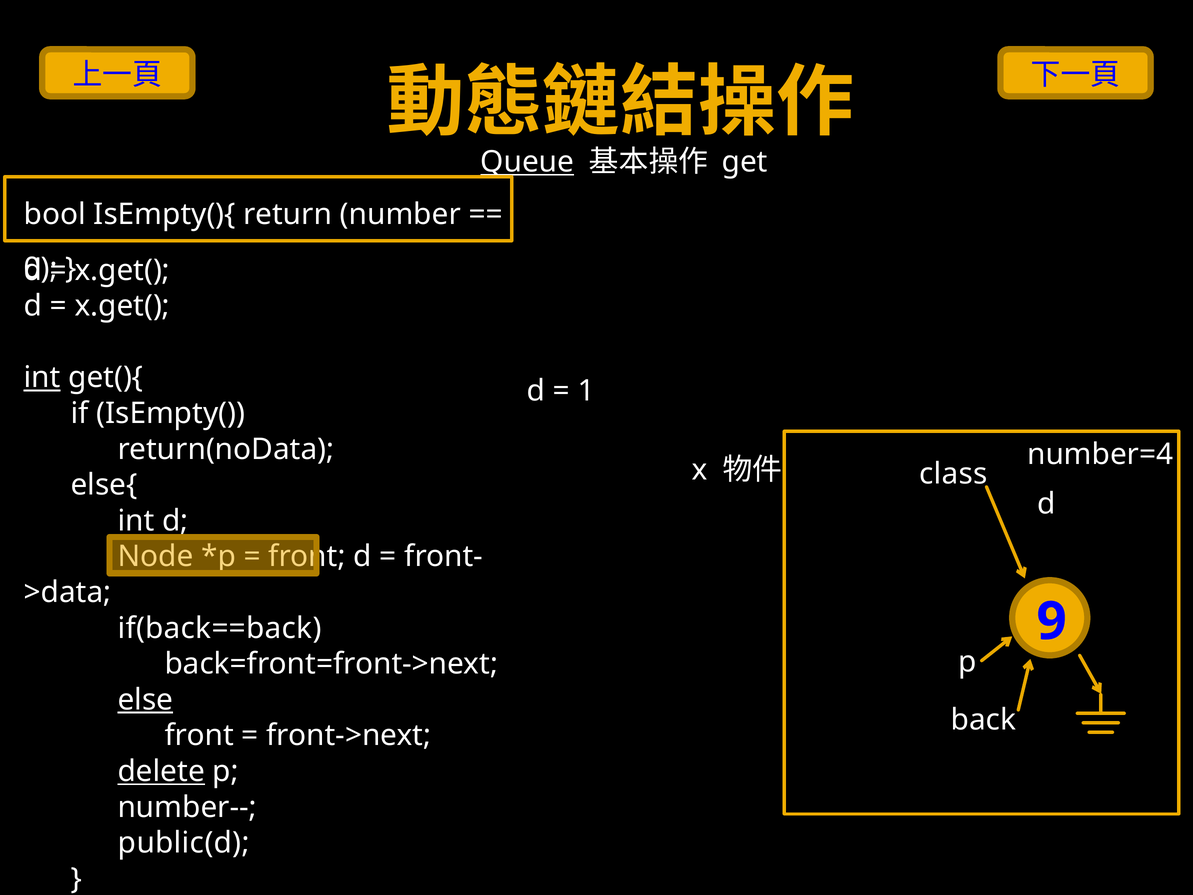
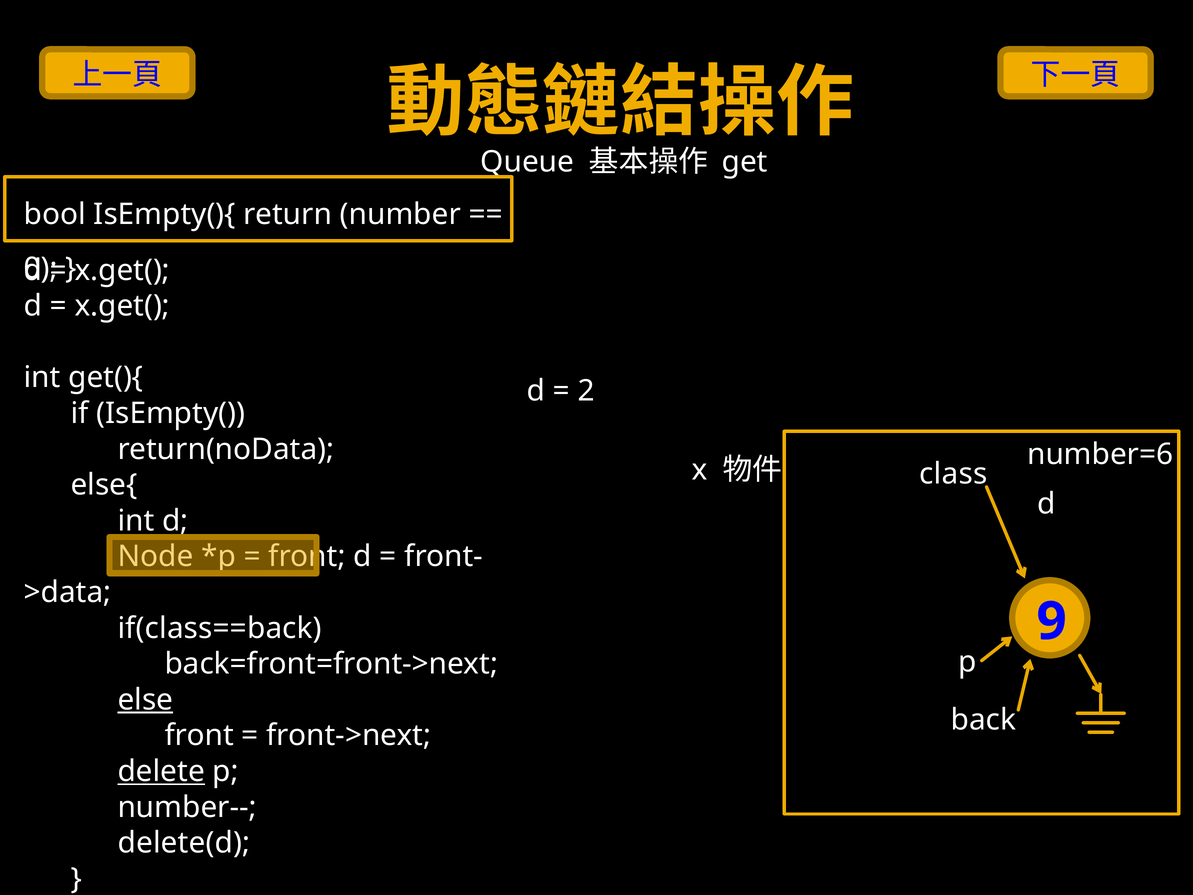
Queue underline: present -> none
int at (42, 377) underline: present -> none
1: 1 -> 2
number=4: number=4 -> number=6
if(back==back: if(back==back -> if(class==back
public(d: public(d -> delete(d
